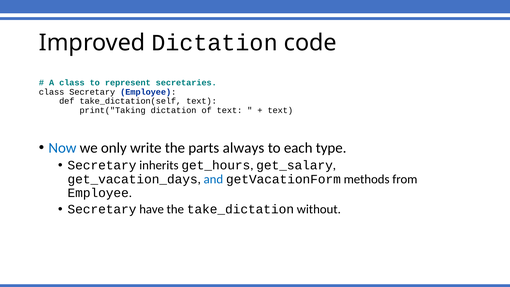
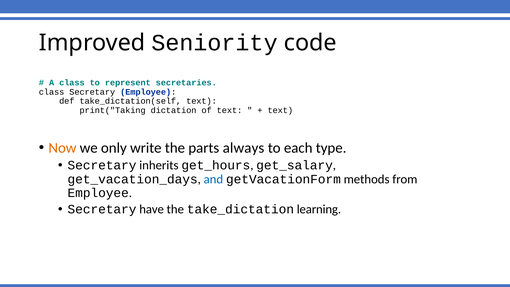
Improved Dictation: Dictation -> Seniority
Now colour: blue -> orange
without: without -> learning
